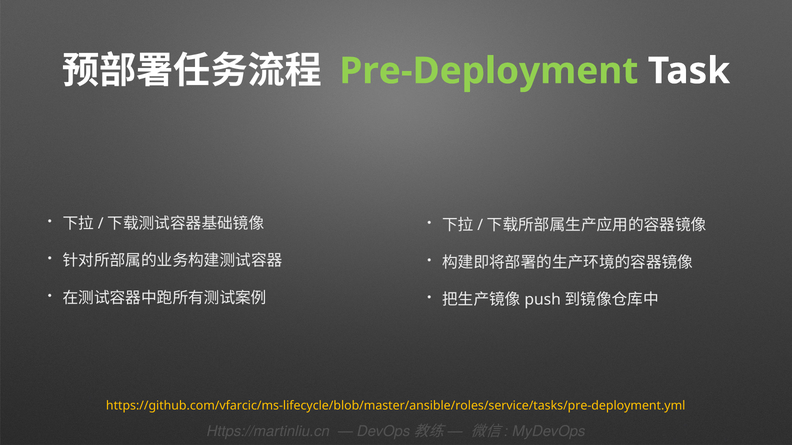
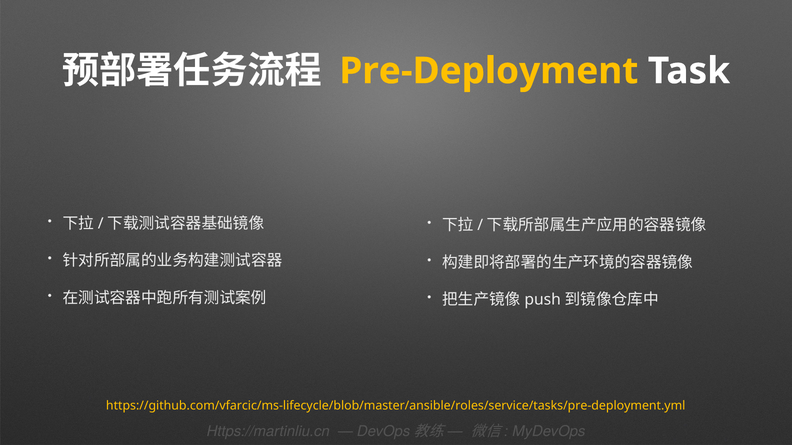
Pre-Deployment colour: light green -> yellow
